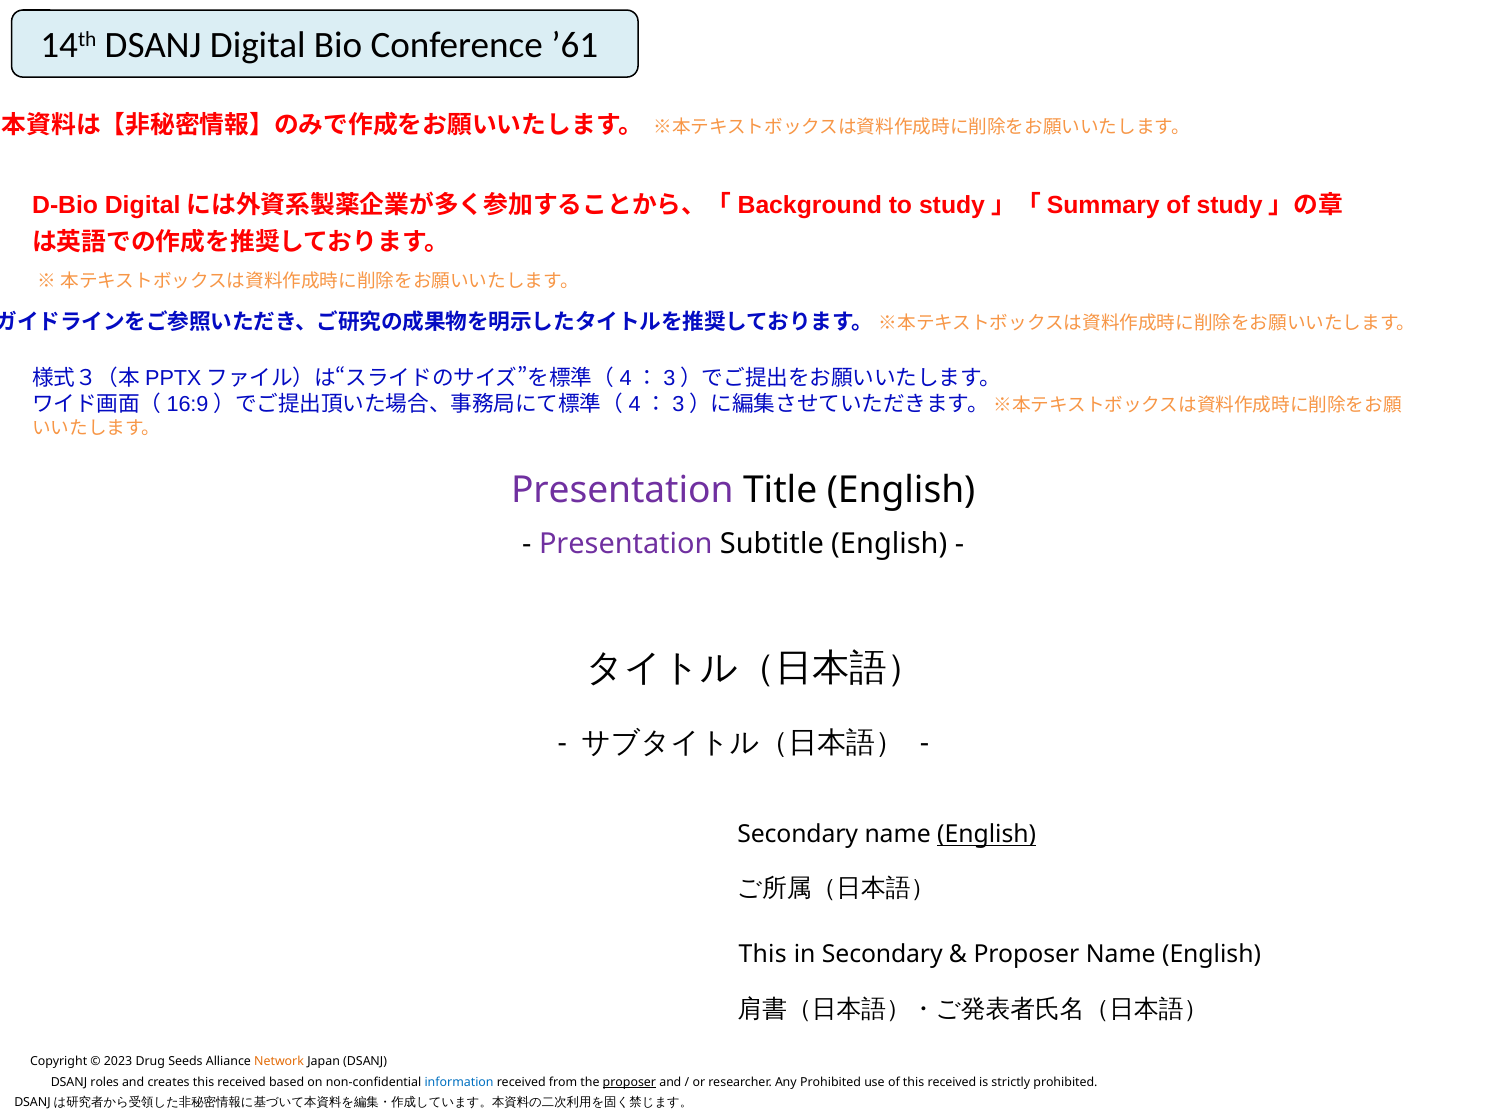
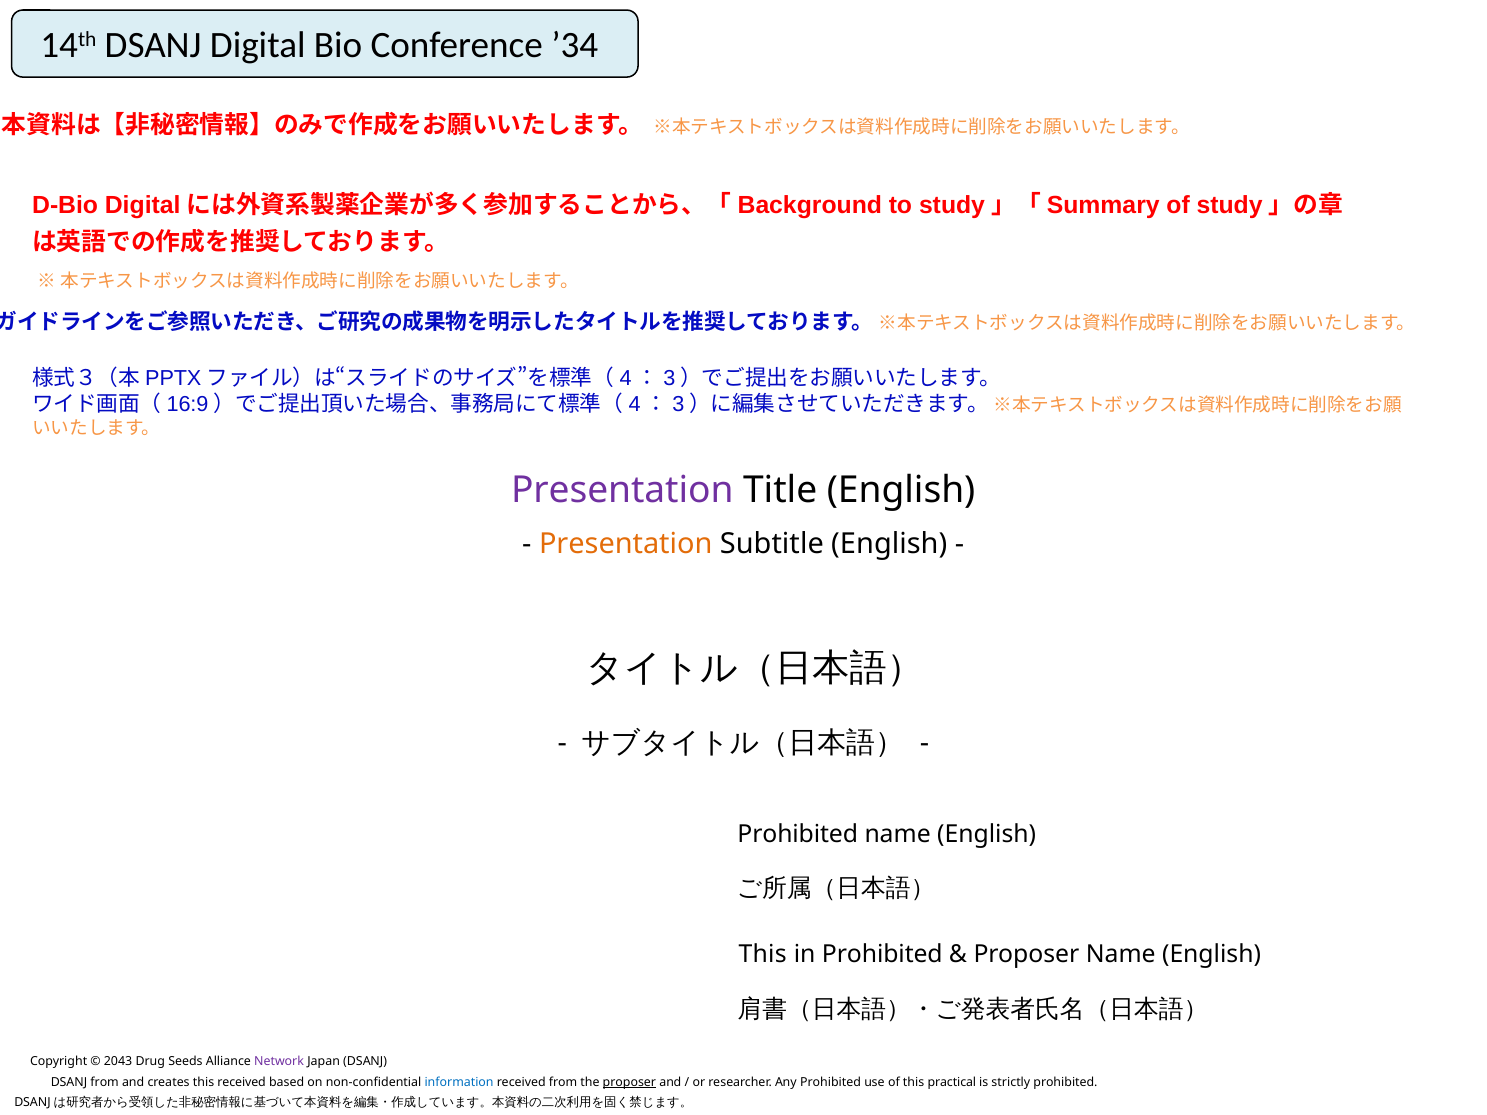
’61: ’61 -> ’34
Presentation at (626, 544) colour: purple -> orange
Secondary at (798, 835): Secondary -> Prohibited
English at (987, 835) underline: present -> none
in Secondary: Secondary -> Prohibited
2023: 2023 -> 2043
Network colour: orange -> purple
DSANJ roles: roles -> from
of this received: received -> practical
